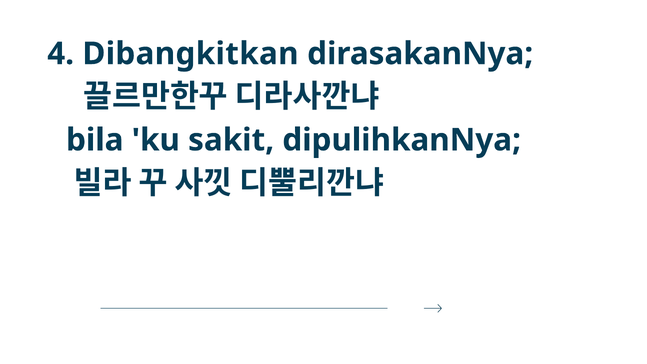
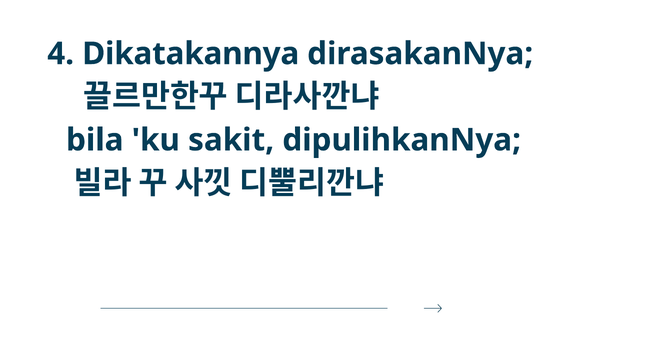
Dibangkitkan: Dibangkitkan -> Dikatakannya
